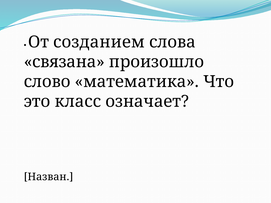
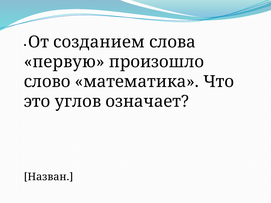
связана: связана -> первую
класс: класс -> углов
